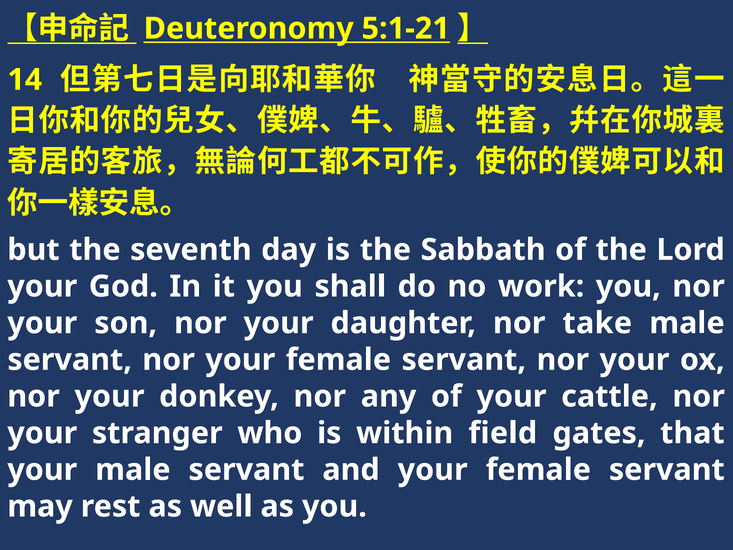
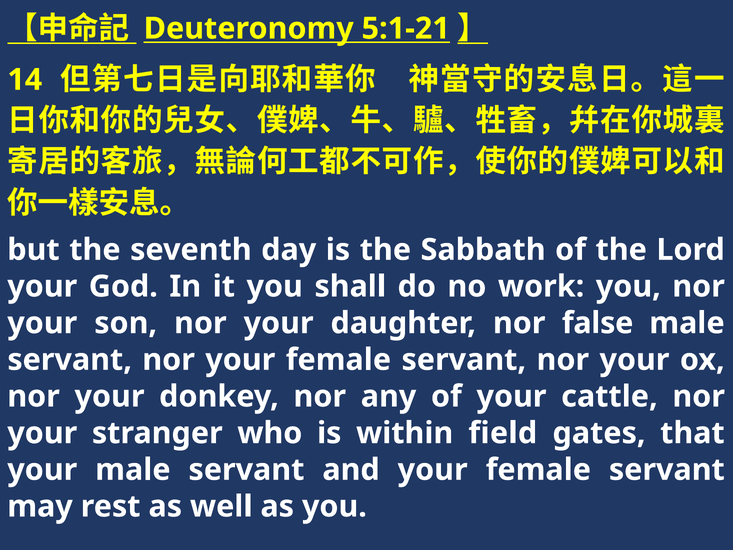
take: take -> false
